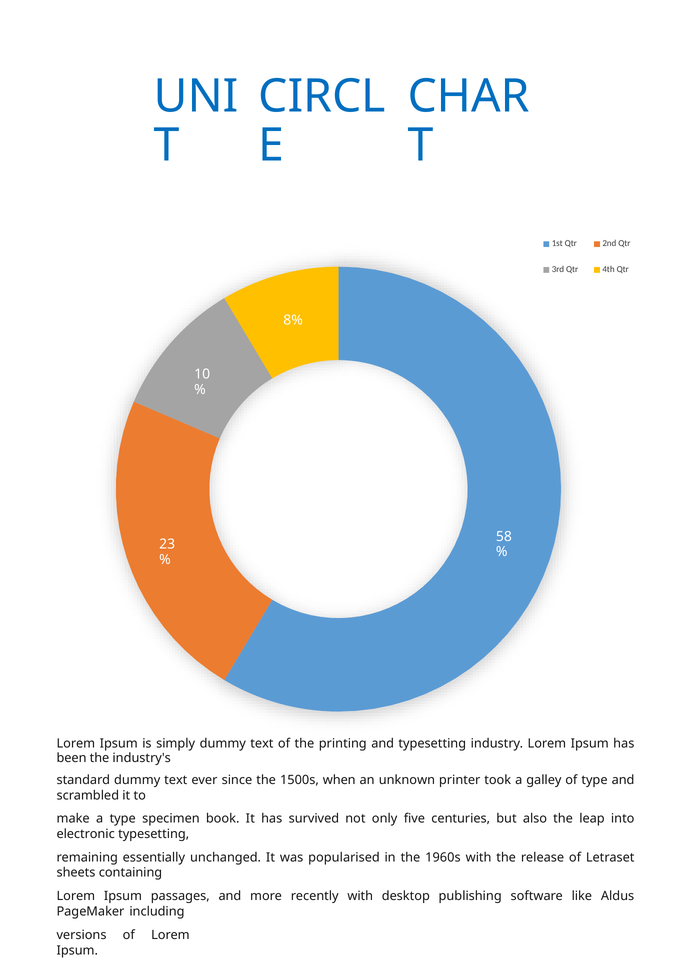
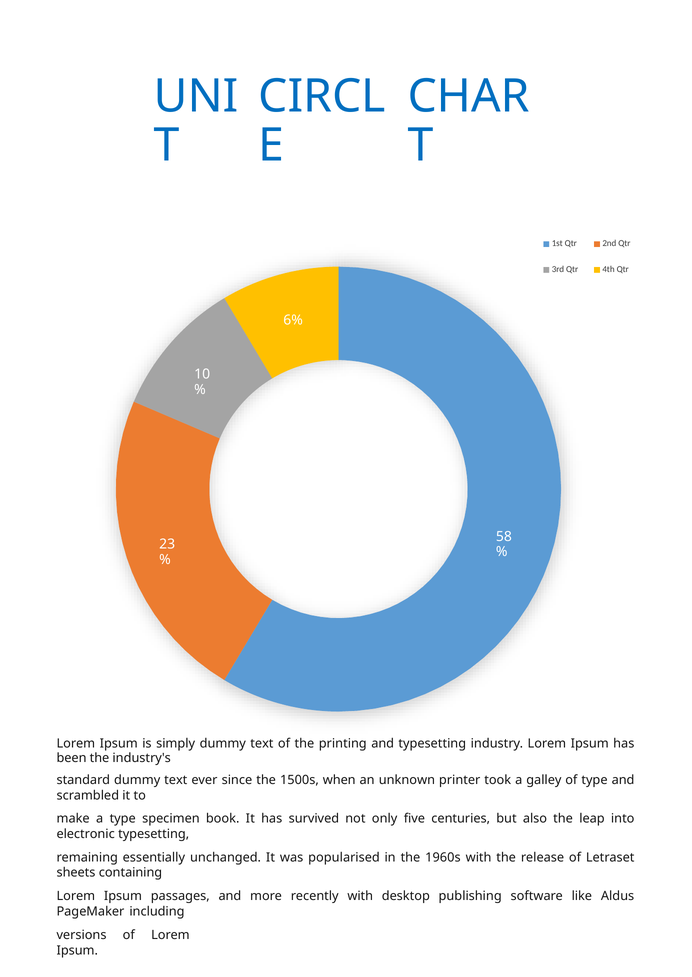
8%: 8% -> 6%
